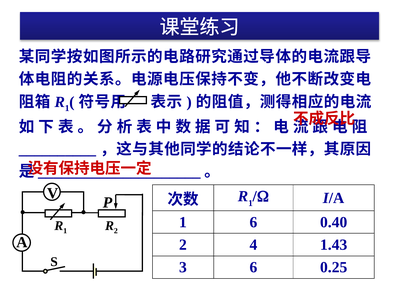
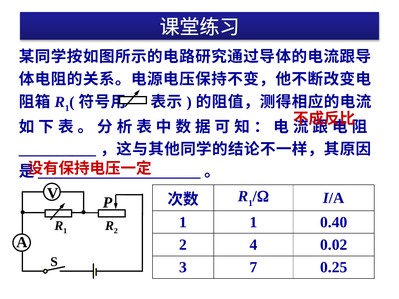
1 6: 6 -> 1
1.43: 1.43 -> 0.02
3 6: 6 -> 7
